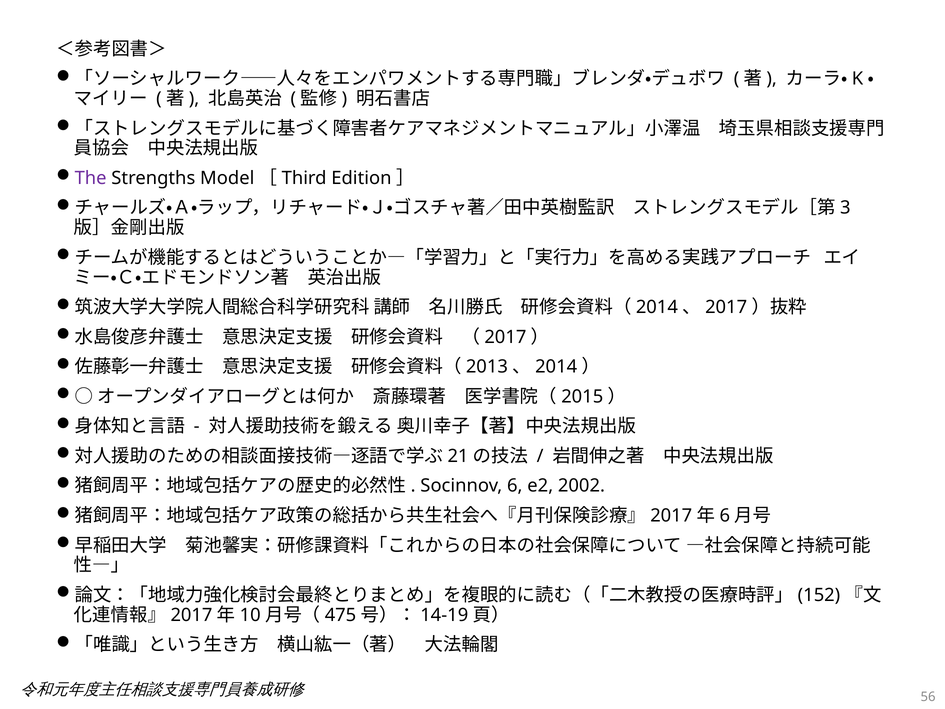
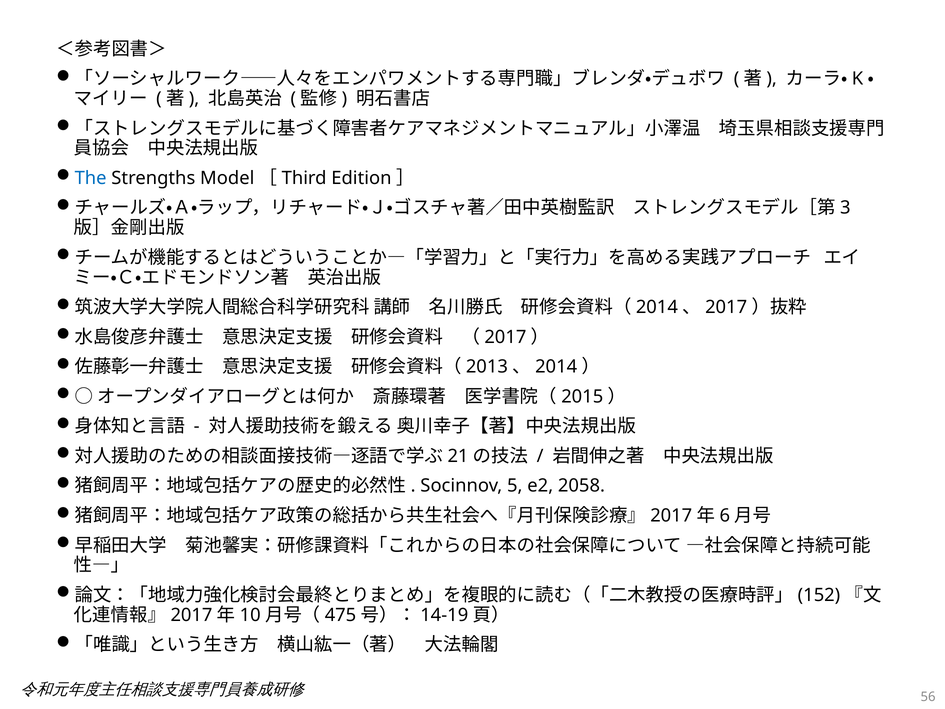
The colour: purple -> blue
6: 6 -> 5
2002: 2002 -> 2058
